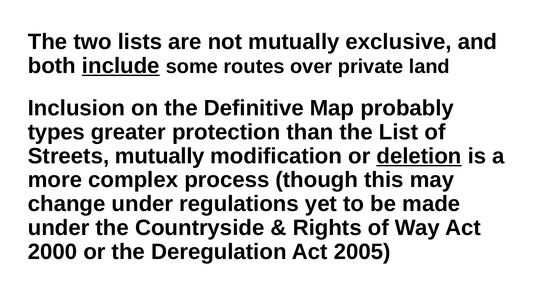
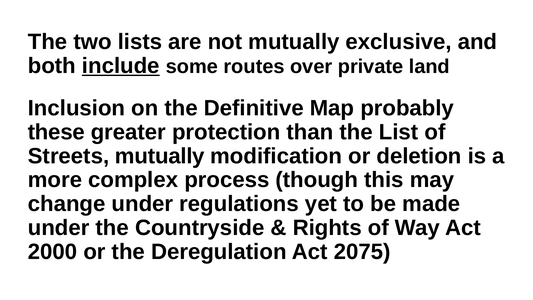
types: types -> these
deletion underline: present -> none
2005: 2005 -> 2075
